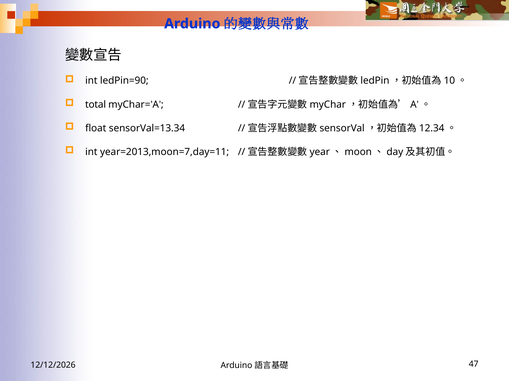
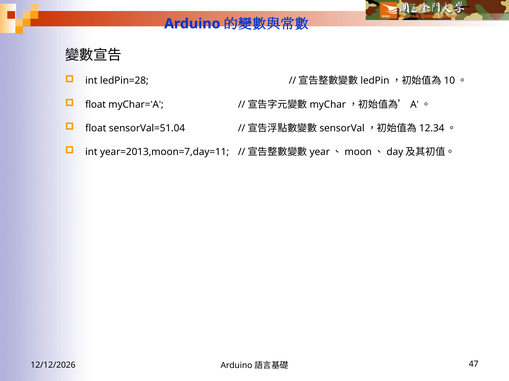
ledPin=90: ledPin=90 -> ledPin=28
total at (96, 105): total -> float
sensorVal=13.34: sensorVal=13.34 -> sensorVal=51.04
